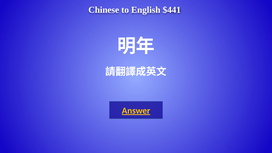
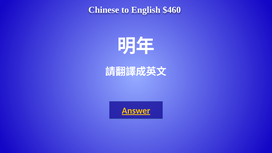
$441: $441 -> $460
